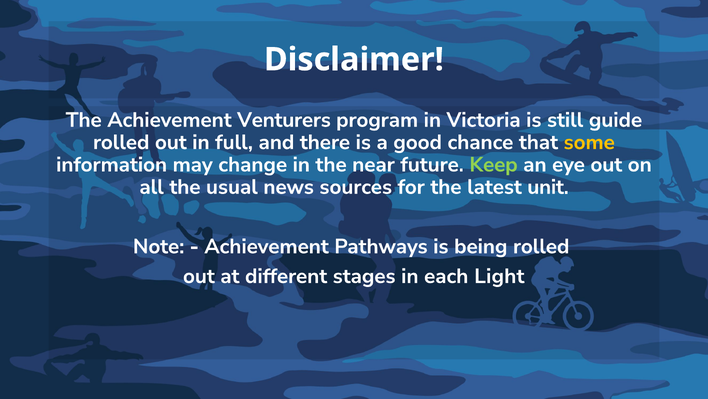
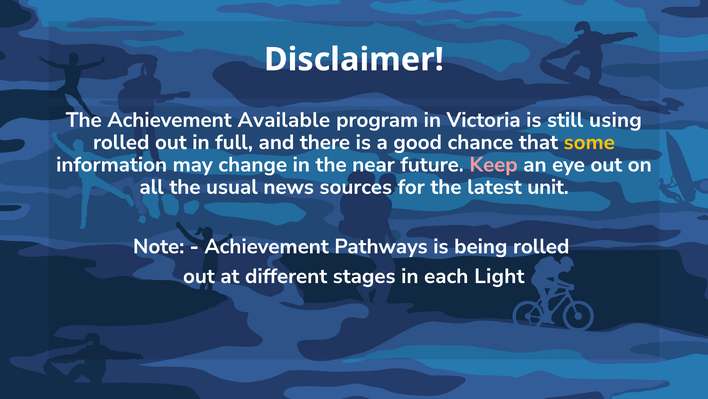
Venturers: Venturers -> Available
guide: guide -> using
Keep colour: light green -> pink
